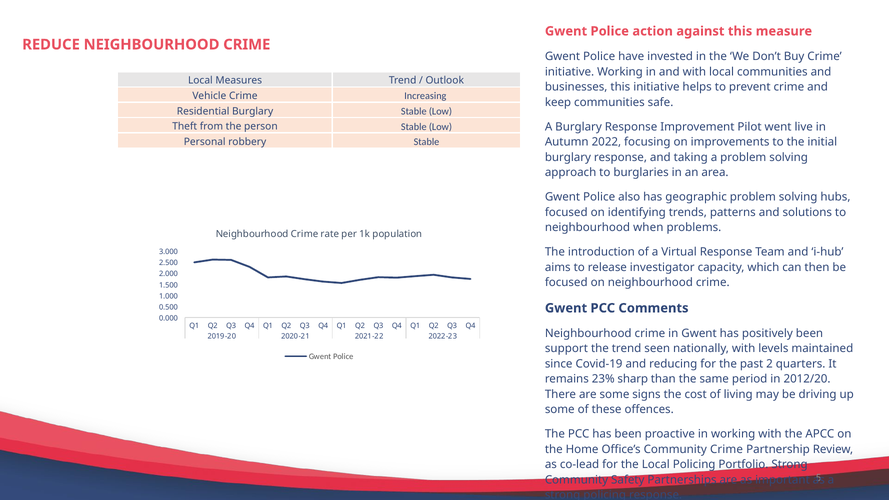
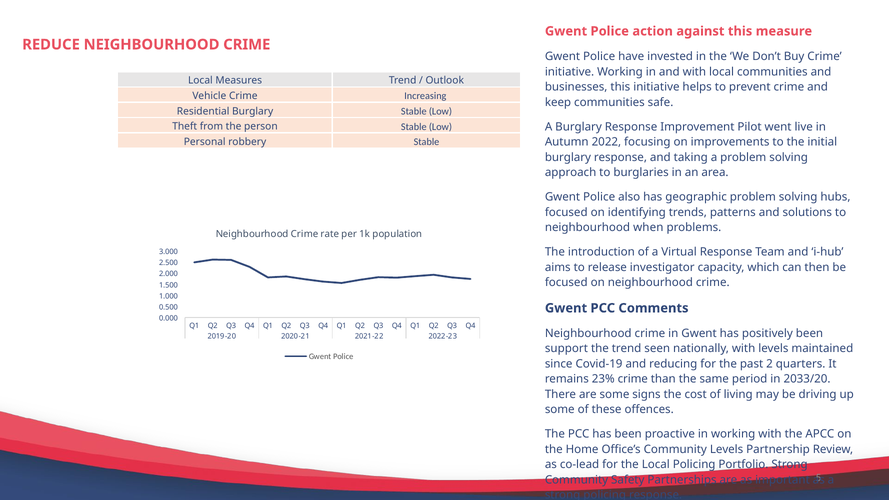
23% sharp: sharp -> crime
2012/20: 2012/20 -> 2033/20
Community Crime: Crime -> Levels
